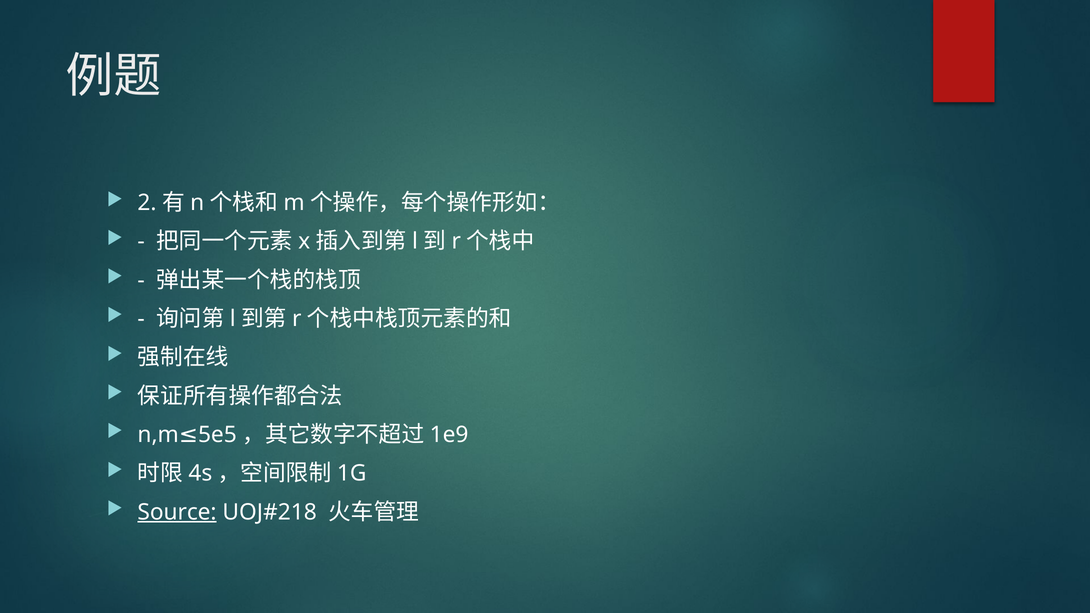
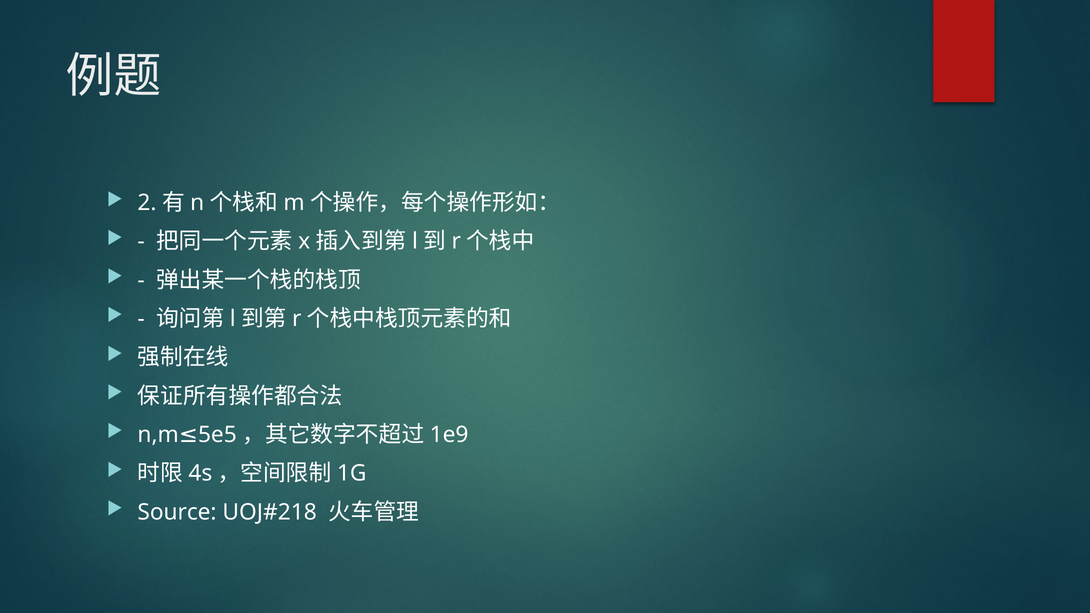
Source underline: present -> none
